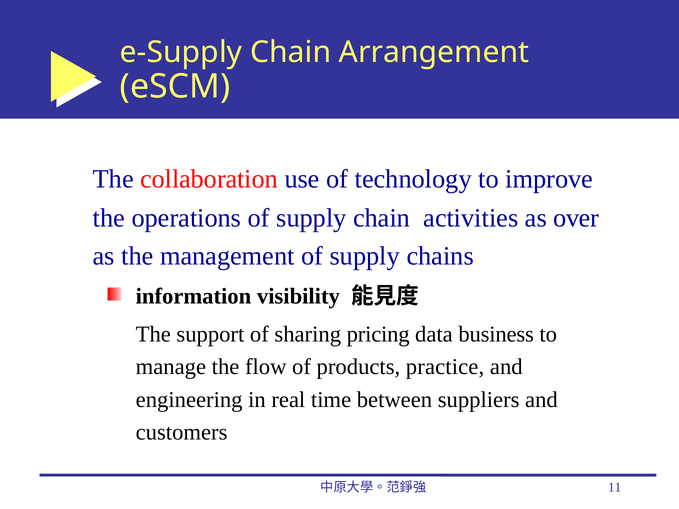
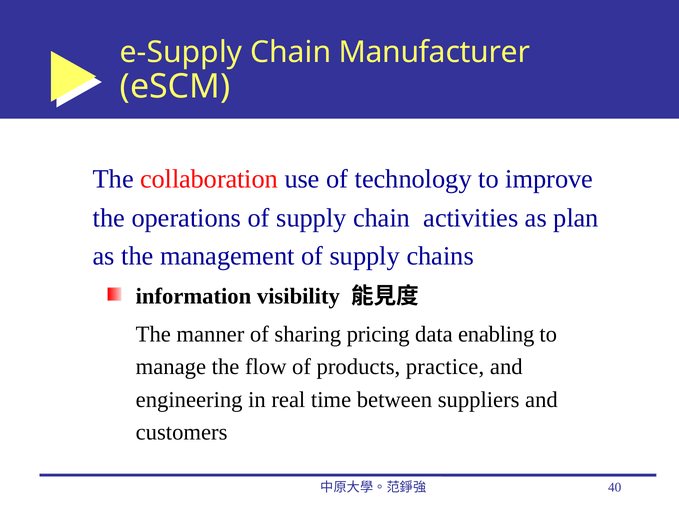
Arrangement: Arrangement -> Manufacturer
over: over -> plan
support: support -> manner
business: business -> enabling
11: 11 -> 40
